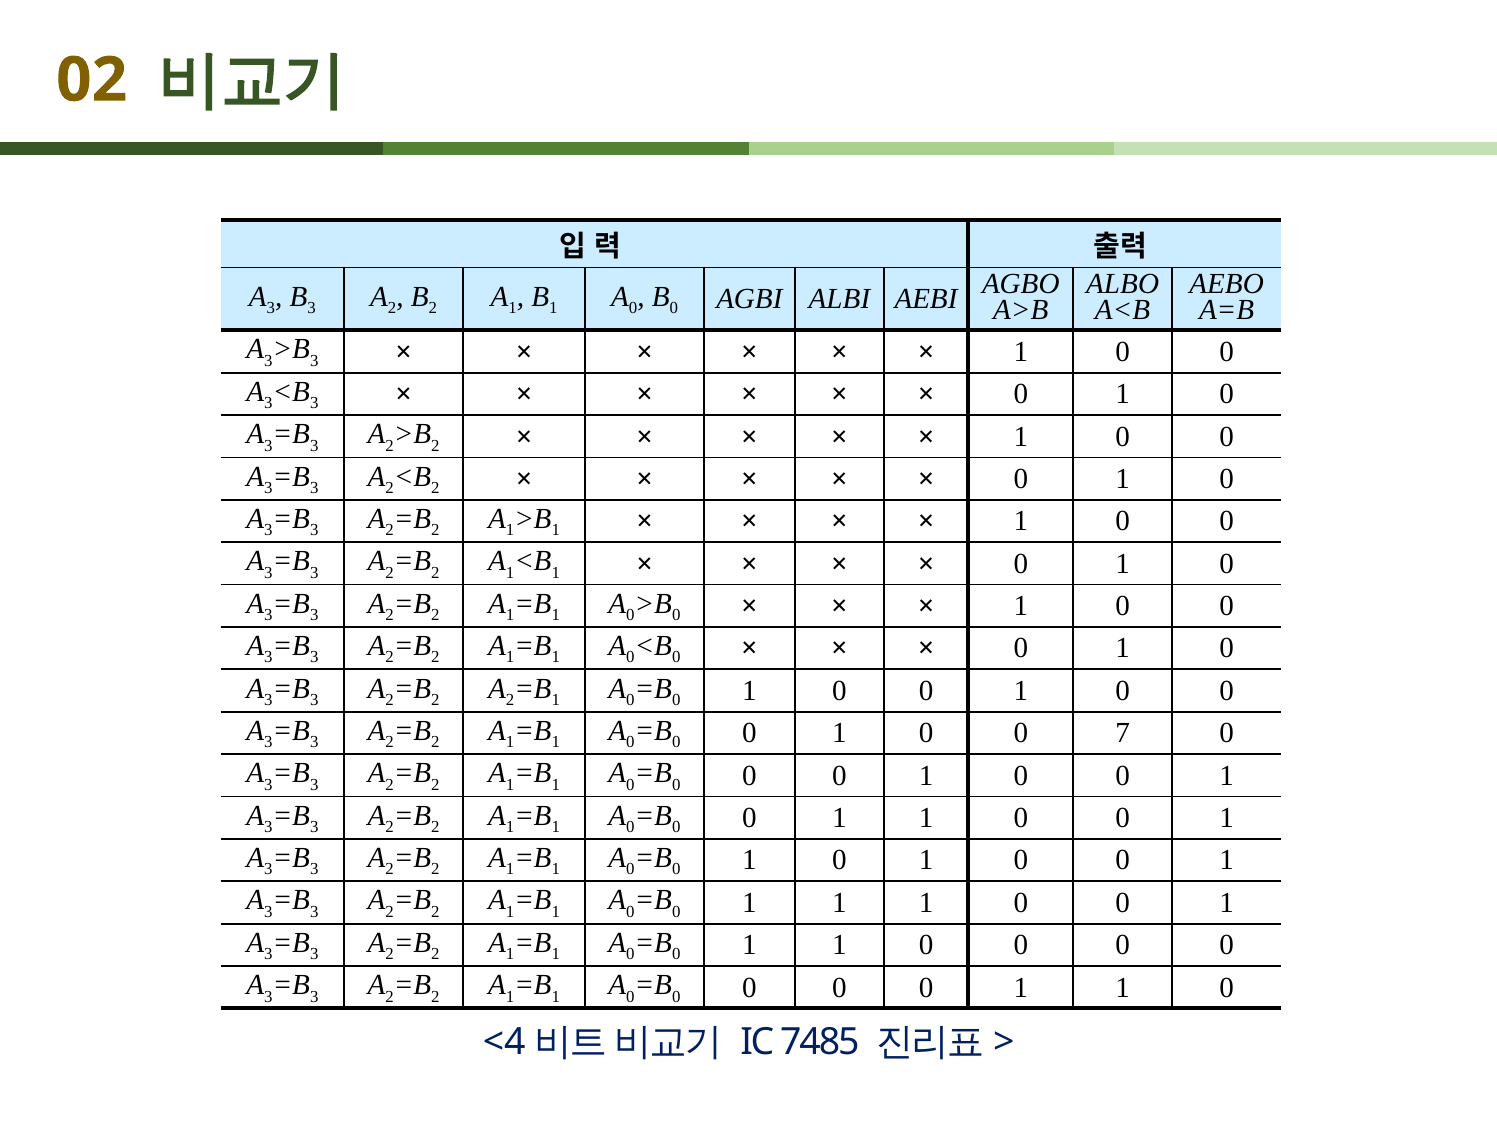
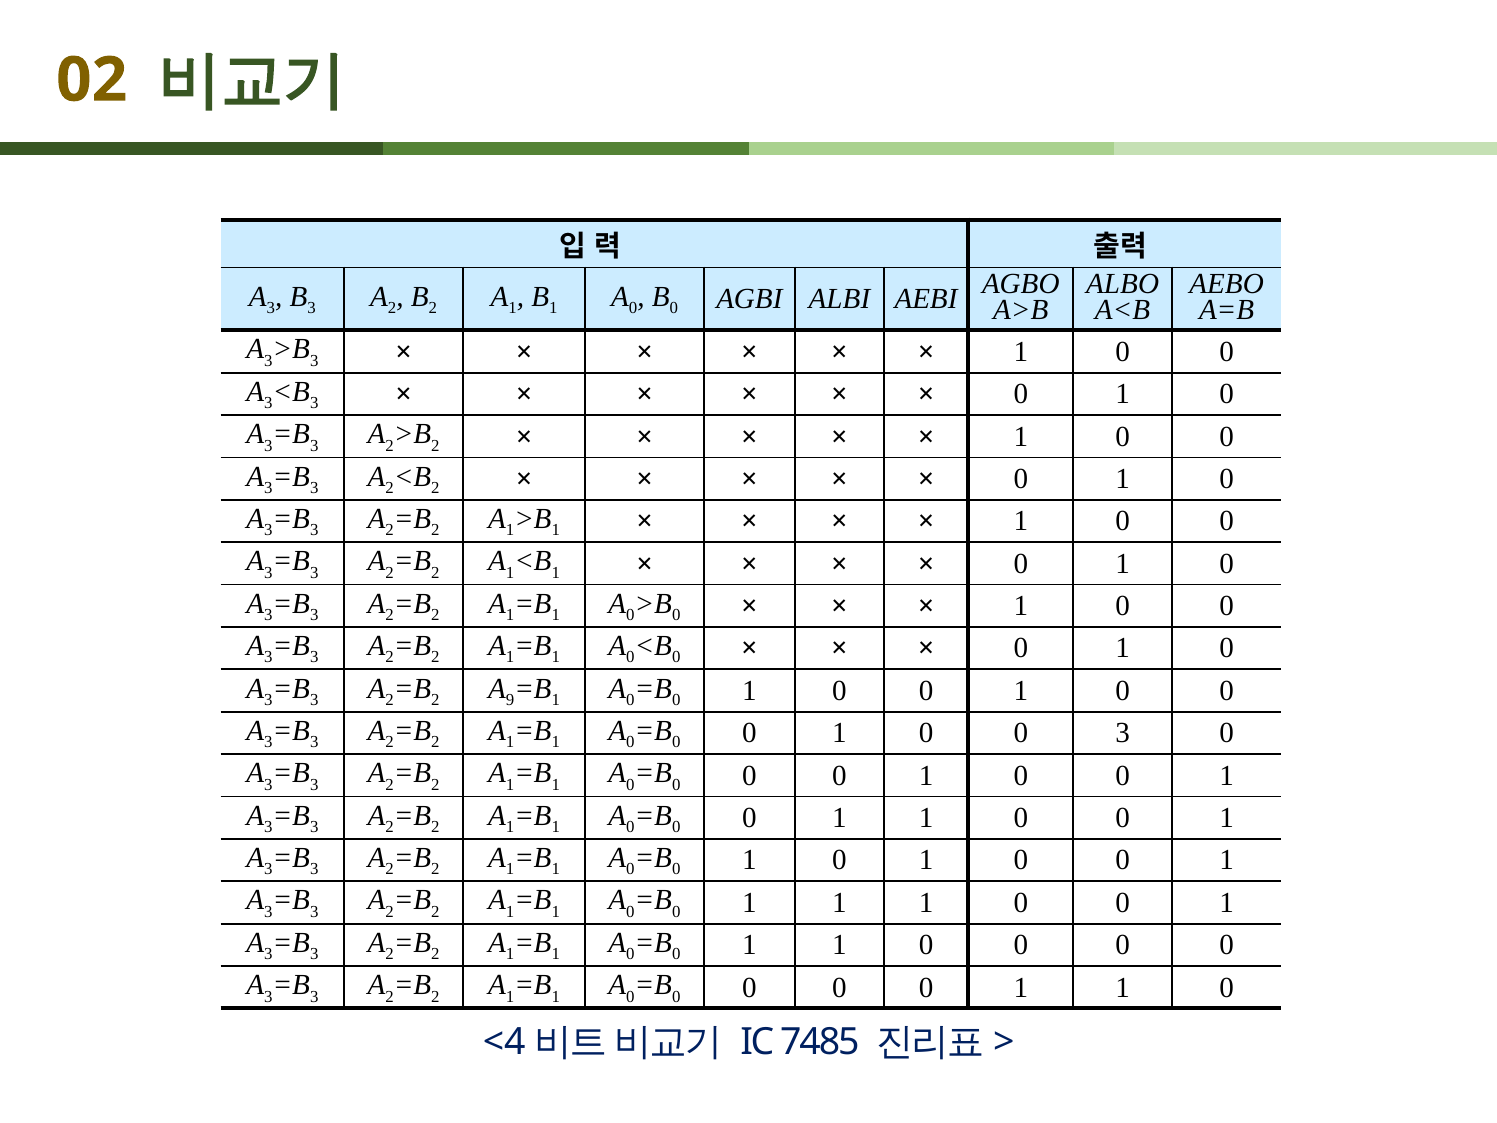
2 at (510, 700): 2 -> 9
0 7: 7 -> 3
